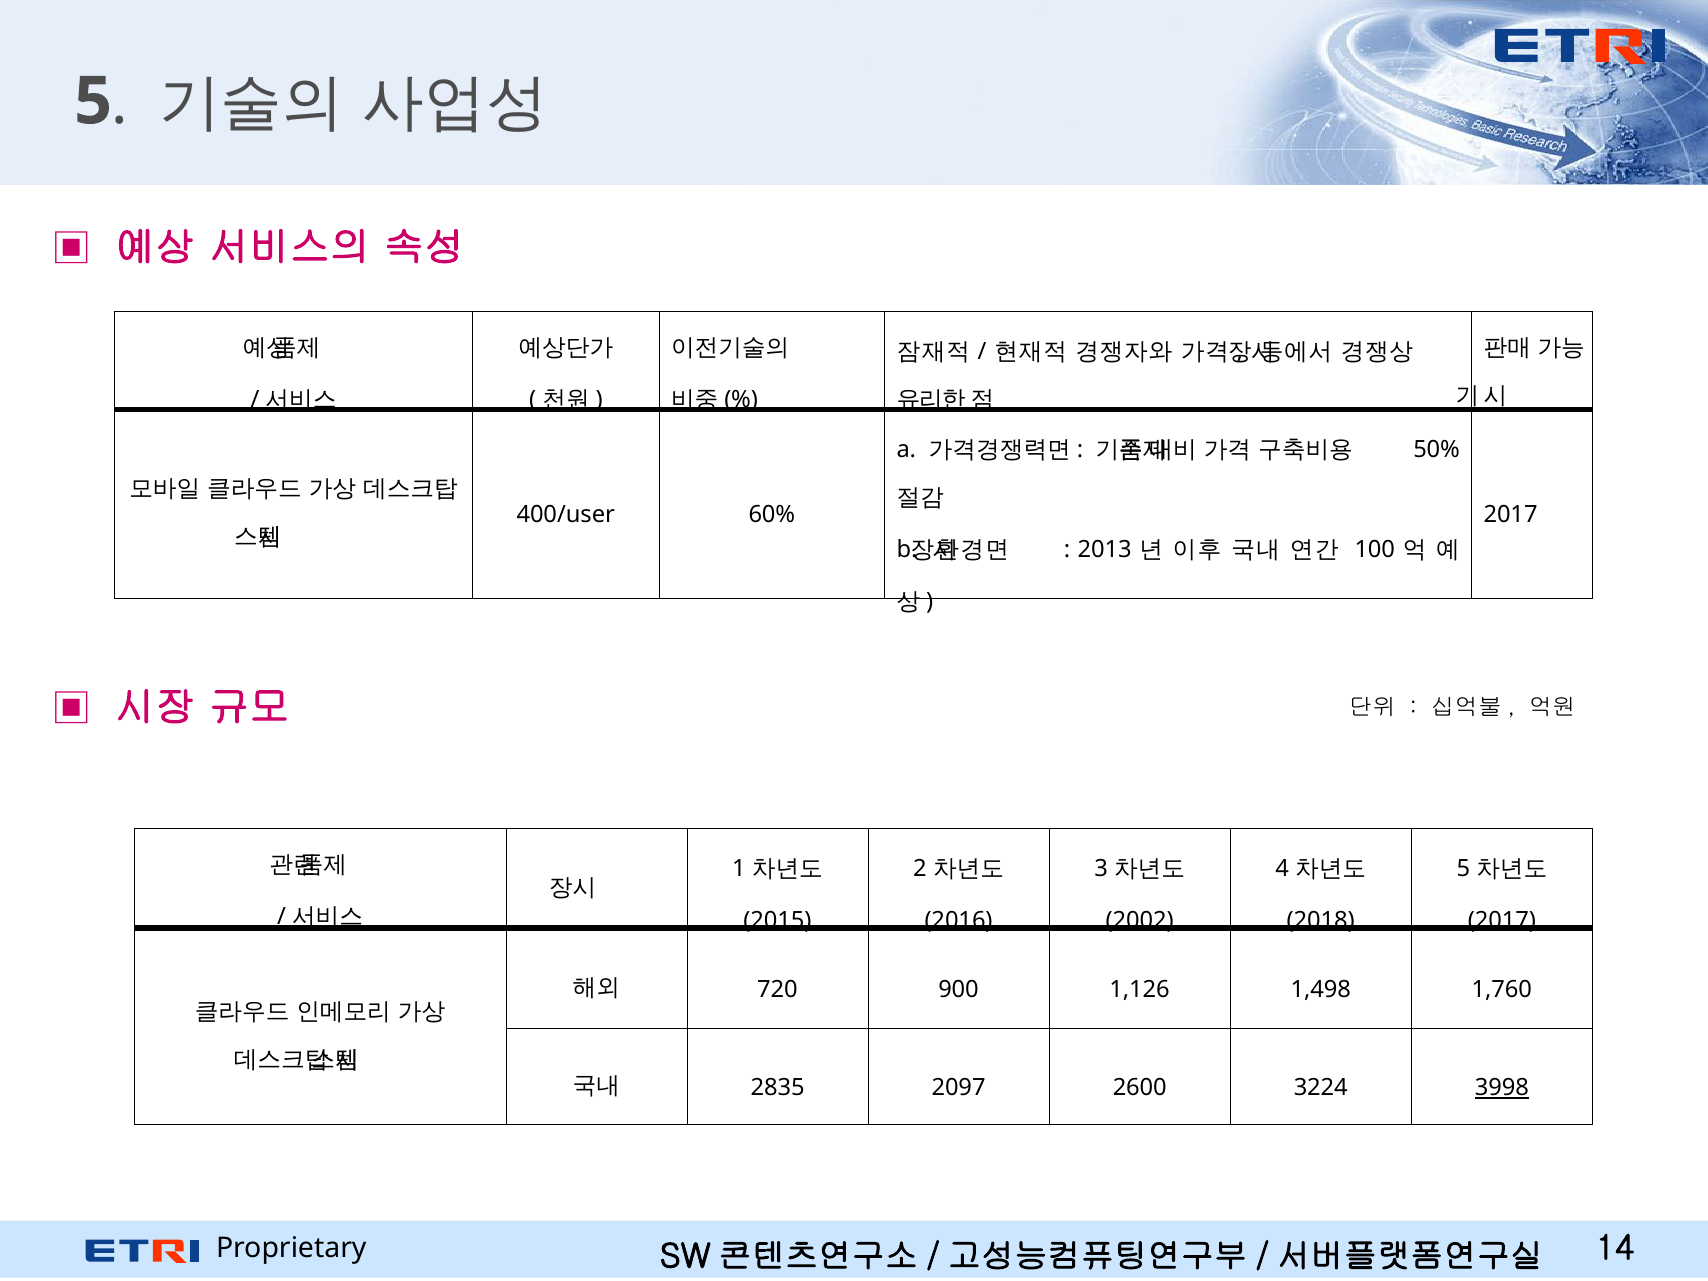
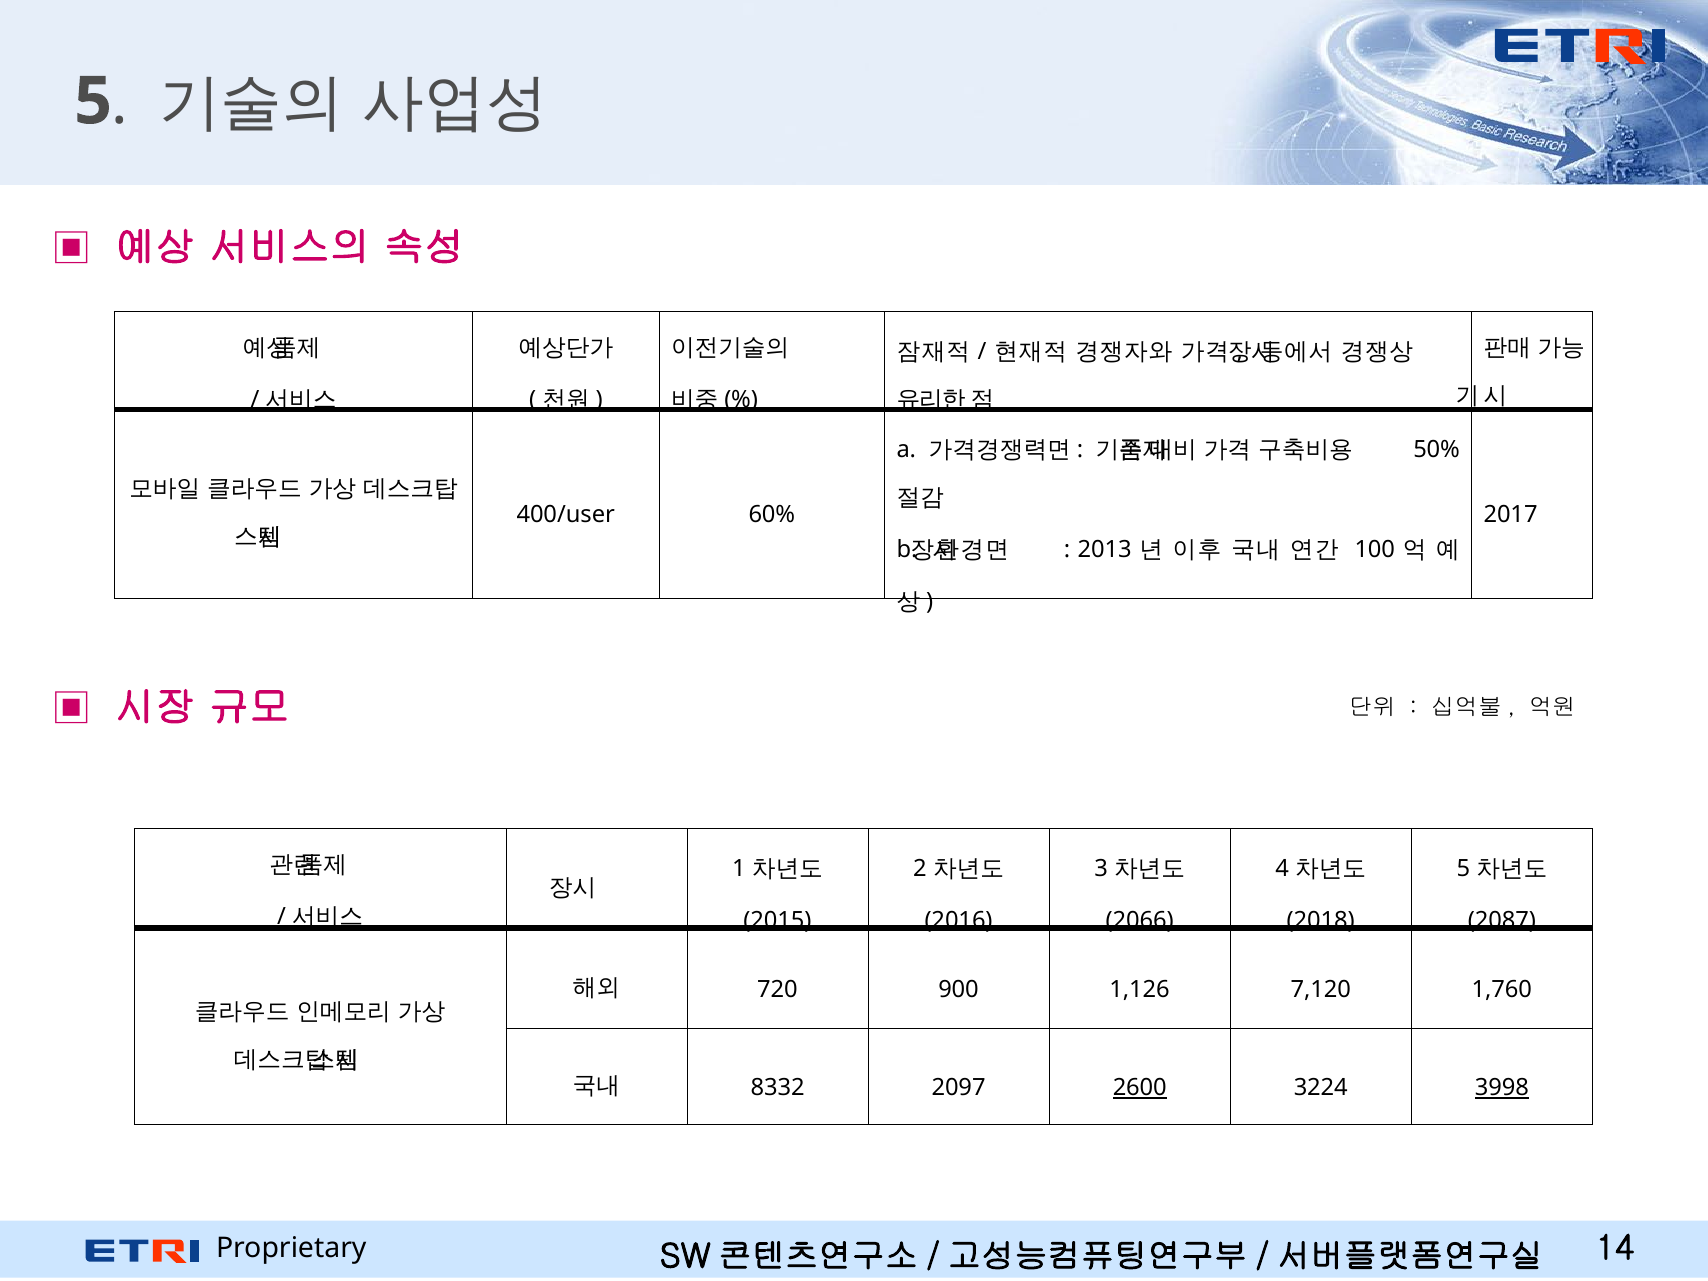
2002: 2002 -> 2066
2017 at (1502, 921): 2017 -> 2087
1,498: 1,498 -> 7,120
2835: 2835 -> 8332
2600 underline: none -> present
